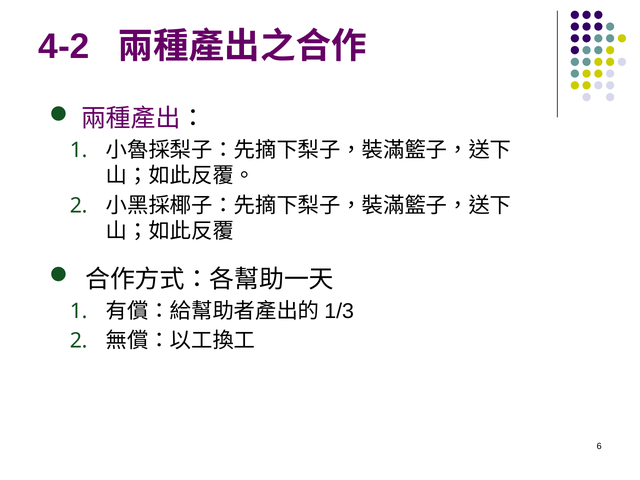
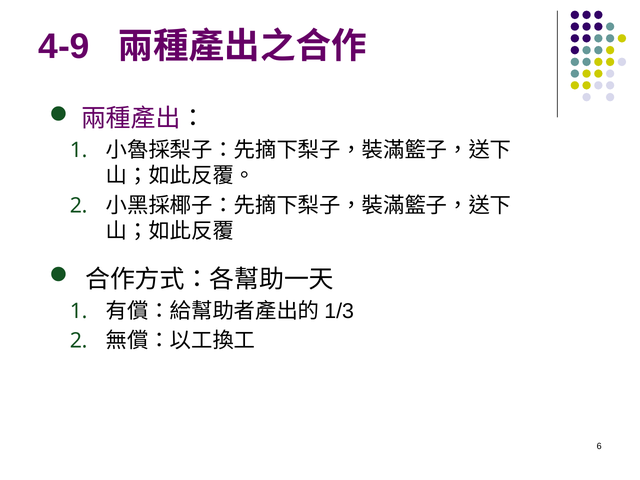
4-2: 4-2 -> 4-9
